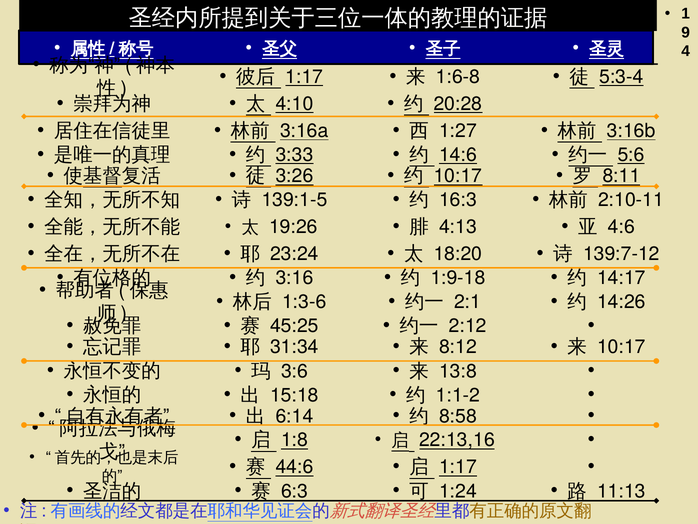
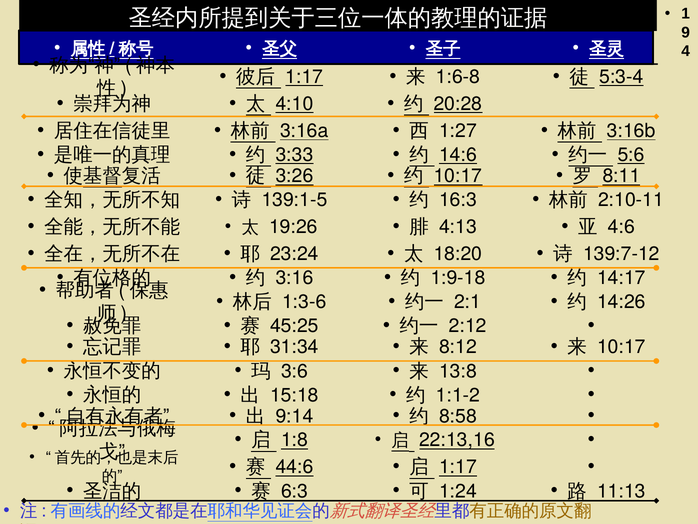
6:14: 6:14 -> 9:14
